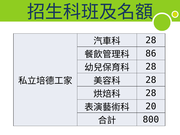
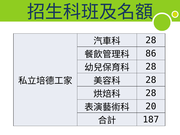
800: 800 -> 187
